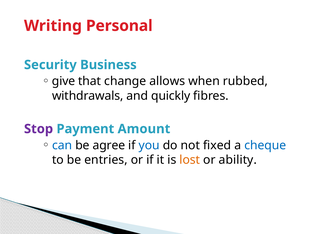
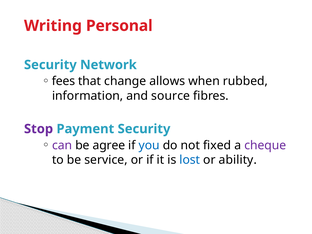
Business: Business -> Network
give: give -> fees
withdrawals: withdrawals -> information
quickly: quickly -> source
Payment Amount: Amount -> Security
can colour: blue -> purple
cheque colour: blue -> purple
entries: entries -> service
lost colour: orange -> blue
